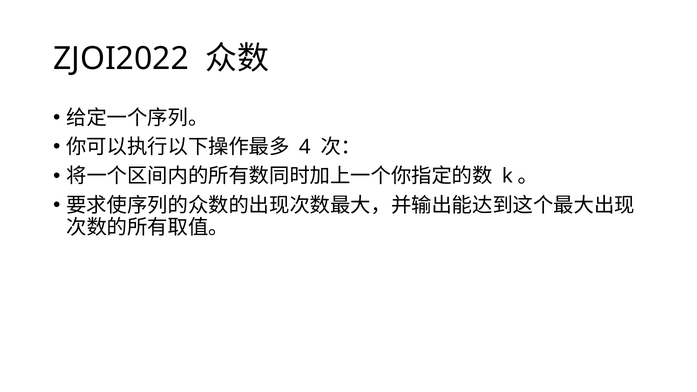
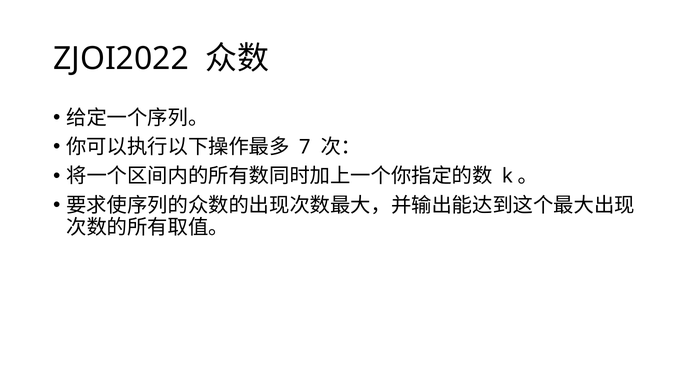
4: 4 -> 7
